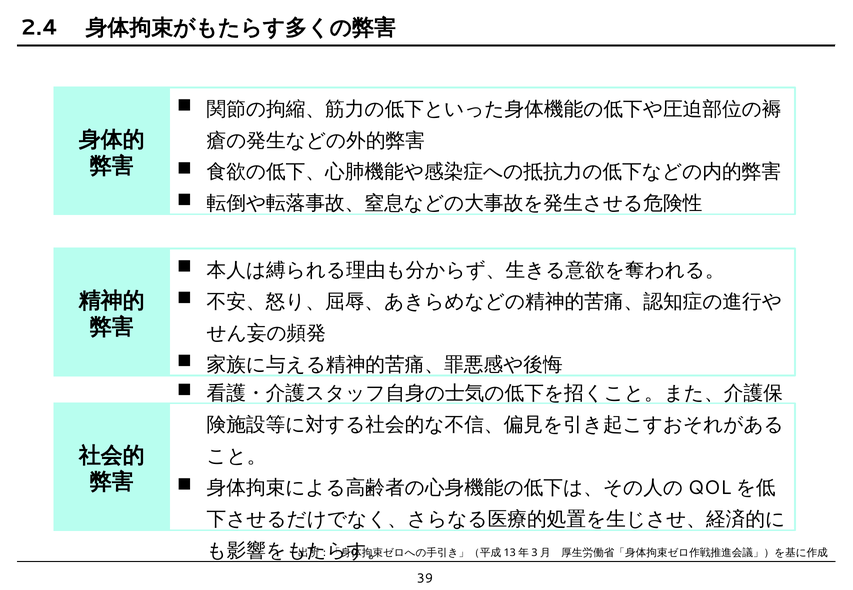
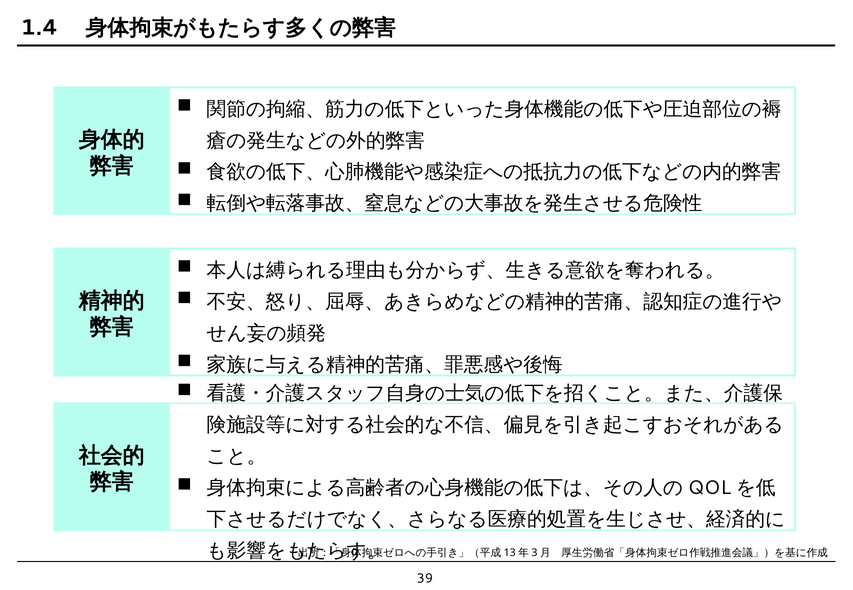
2.4: 2.4 -> 1.4
